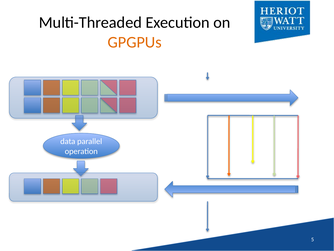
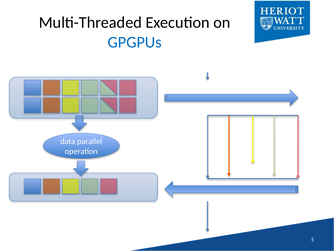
GPGPUs colour: orange -> blue
